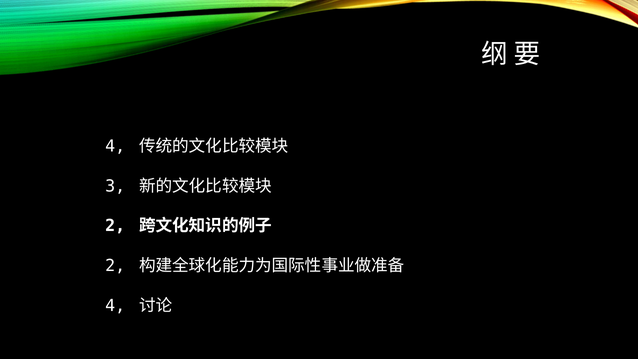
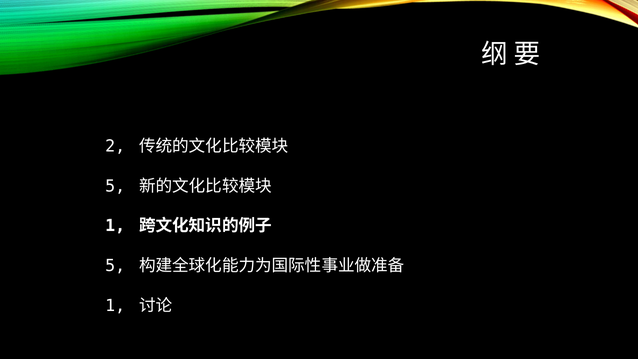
4 at (115, 146): 4 -> 2
3 at (115, 186): 3 -> 5
2 at (115, 226): 2 -> 1
2 at (115, 266): 2 -> 5
4 at (115, 306): 4 -> 1
